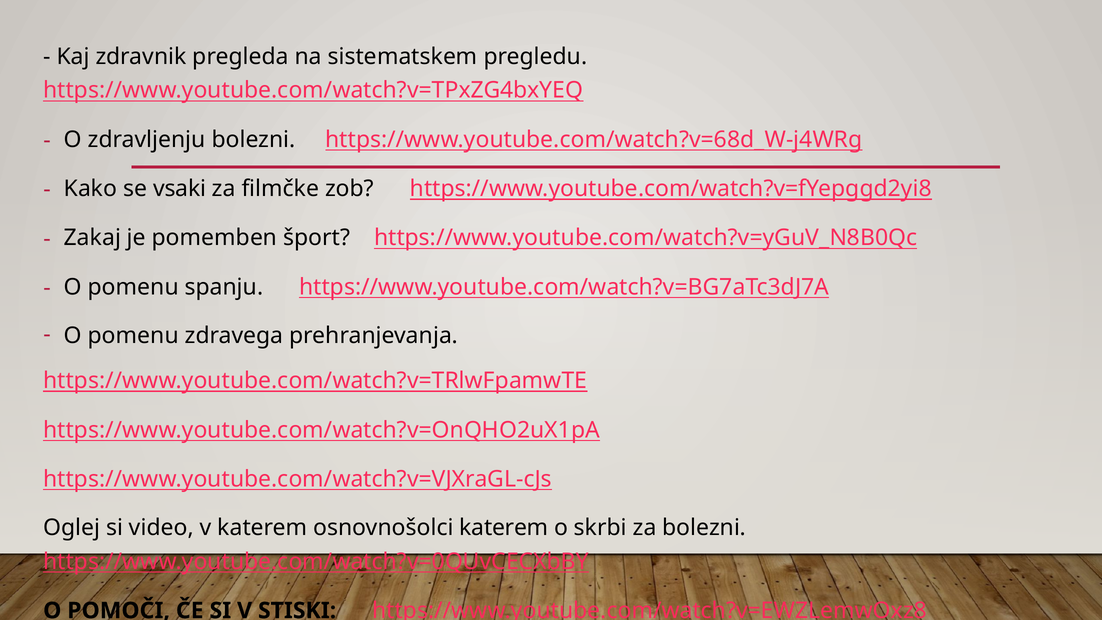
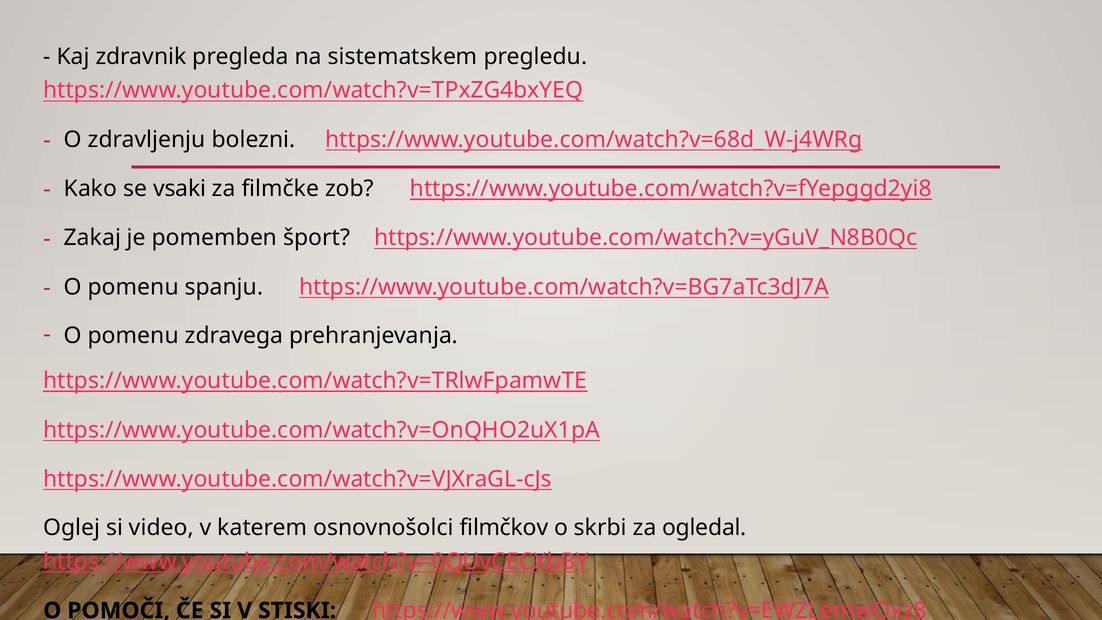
osnovnošolci katerem: katerem -> filmčkov
za bolezni: bolezni -> ogledal
